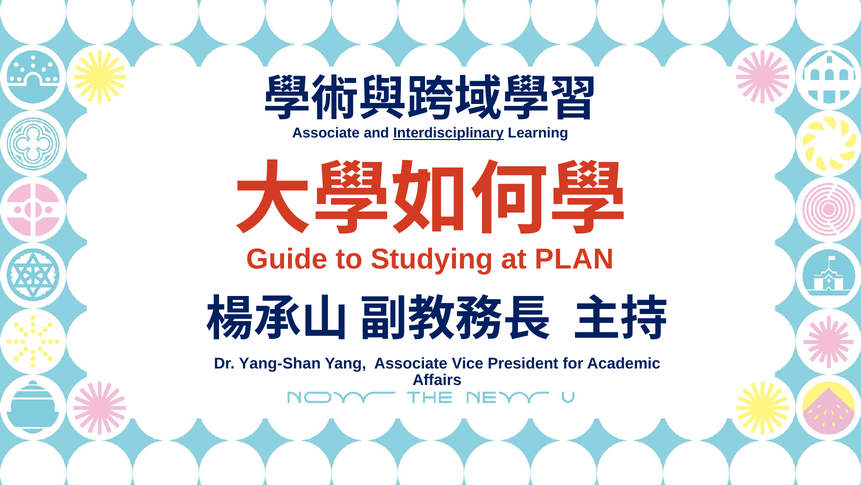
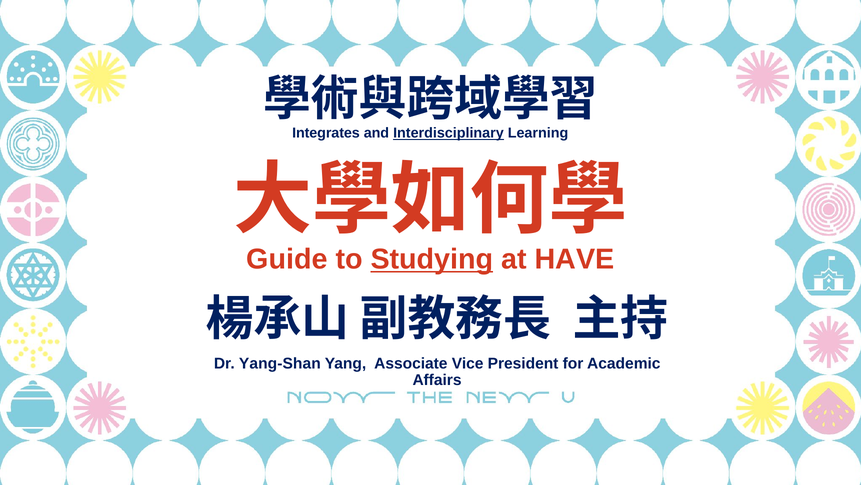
Associate at (326, 133): Associate -> Integrates
Studying underline: none -> present
PLAN: PLAN -> HAVE
